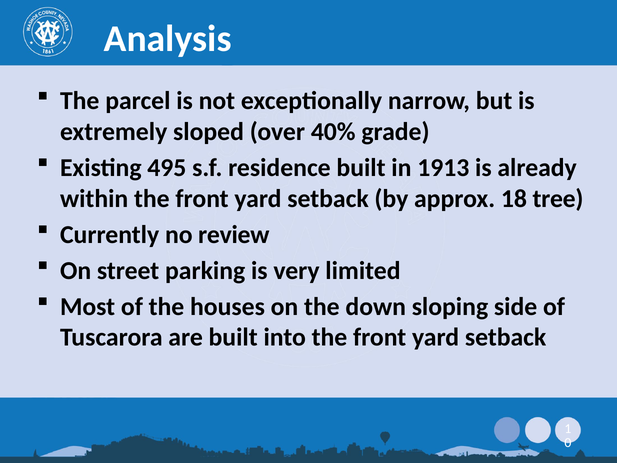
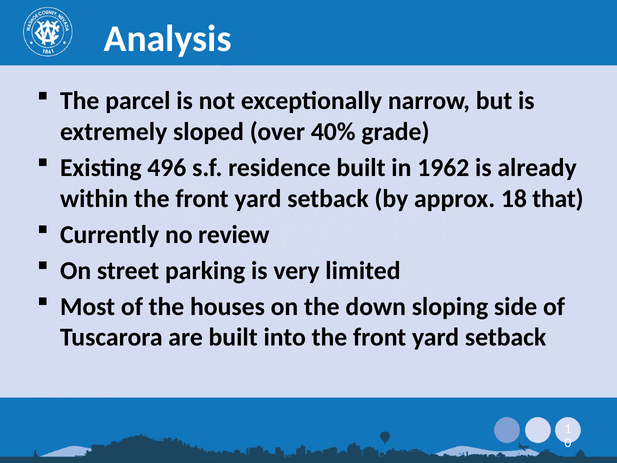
495: 495 -> 496
1913: 1913 -> 1962
tree: tree -> that
